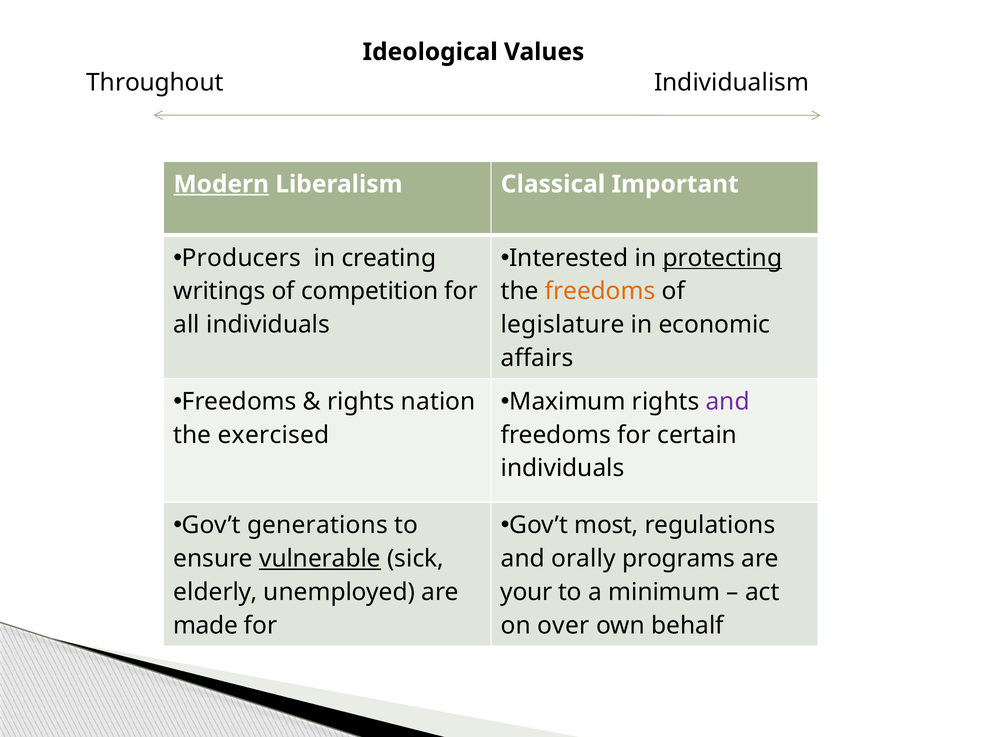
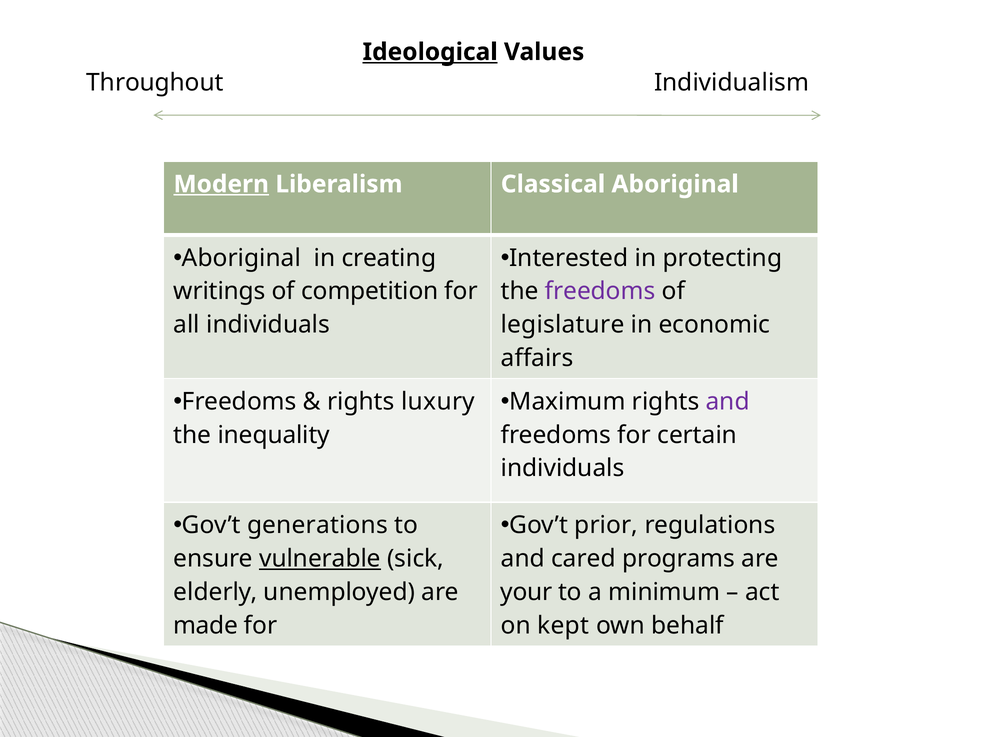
Ideological underline: none -> present
Classical Important: Important -> Aboriginal
Producers at (241, 258): Producers -> Aboriginal
protecting underline: present -> none
freedoms at (600, 291) colour: orange -> purple
nation: nation -> luxury
exercised: exercised -> inequality
most: most -> prior
orally: orally -> cared
over: over -> kept
